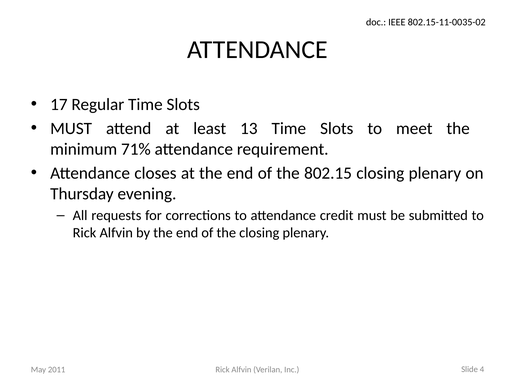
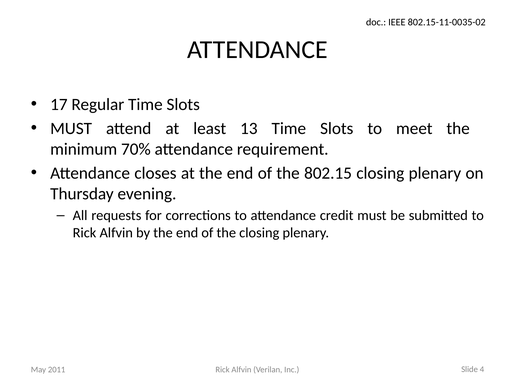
71%: 71% -> 70%
